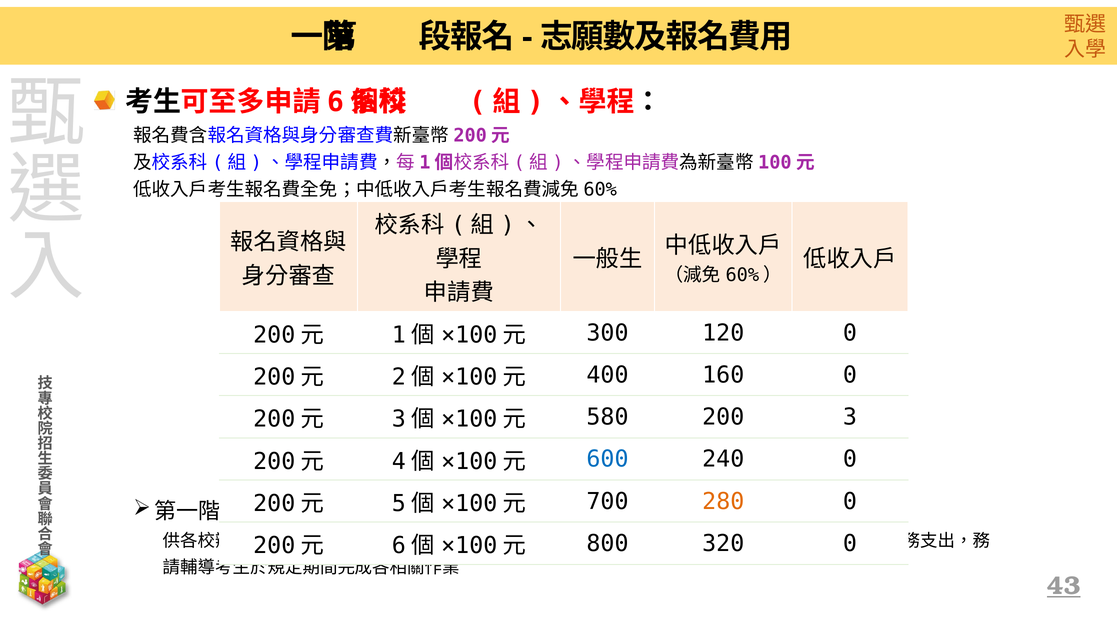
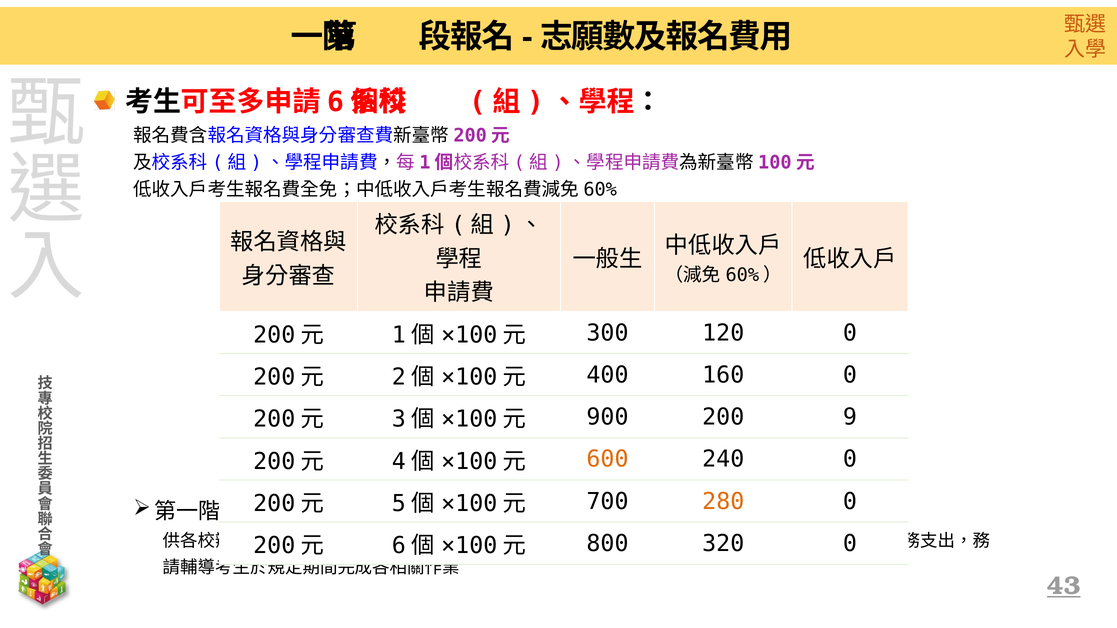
580: 580 -> 900
3: 3 -> 9
600 colour: blue -> orange
